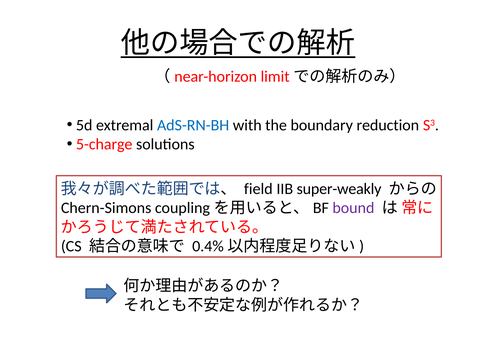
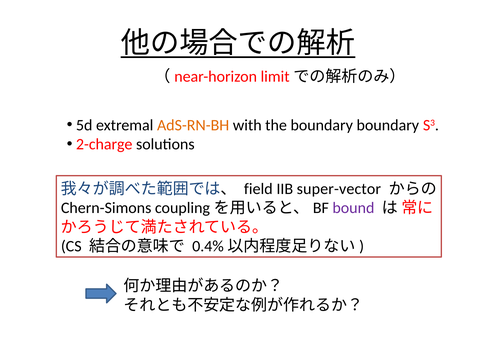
AdS-RN-BH colour: blue -> orange
boundary reduction: reduction -> boundary
5-charge: 5-charge -> 2-charge
super-weakly: super-weakly -> super-vector
